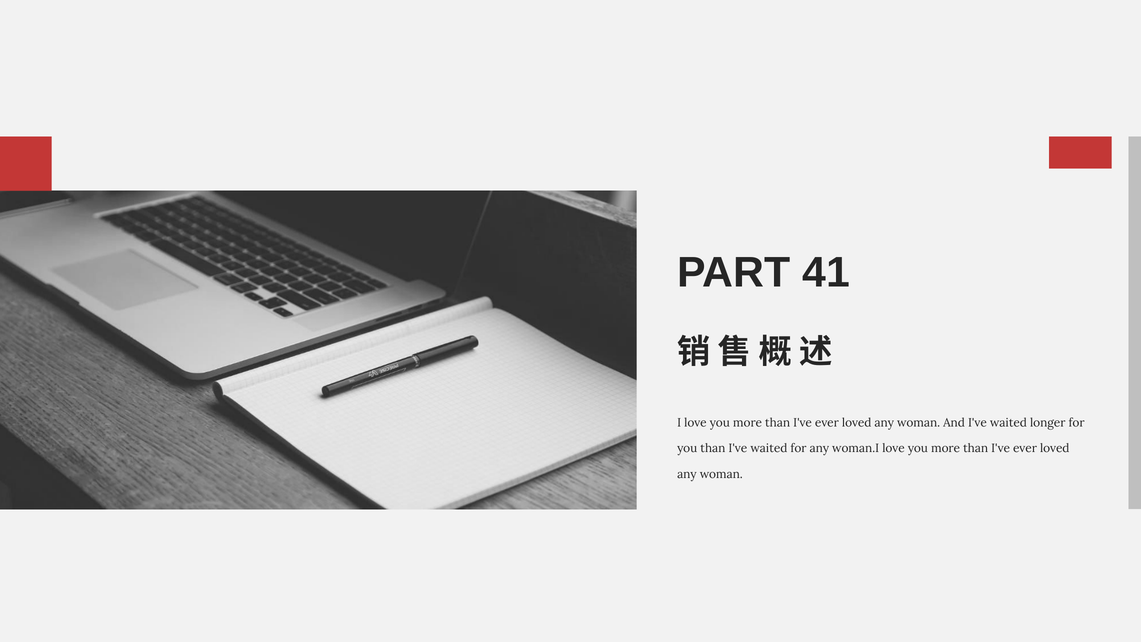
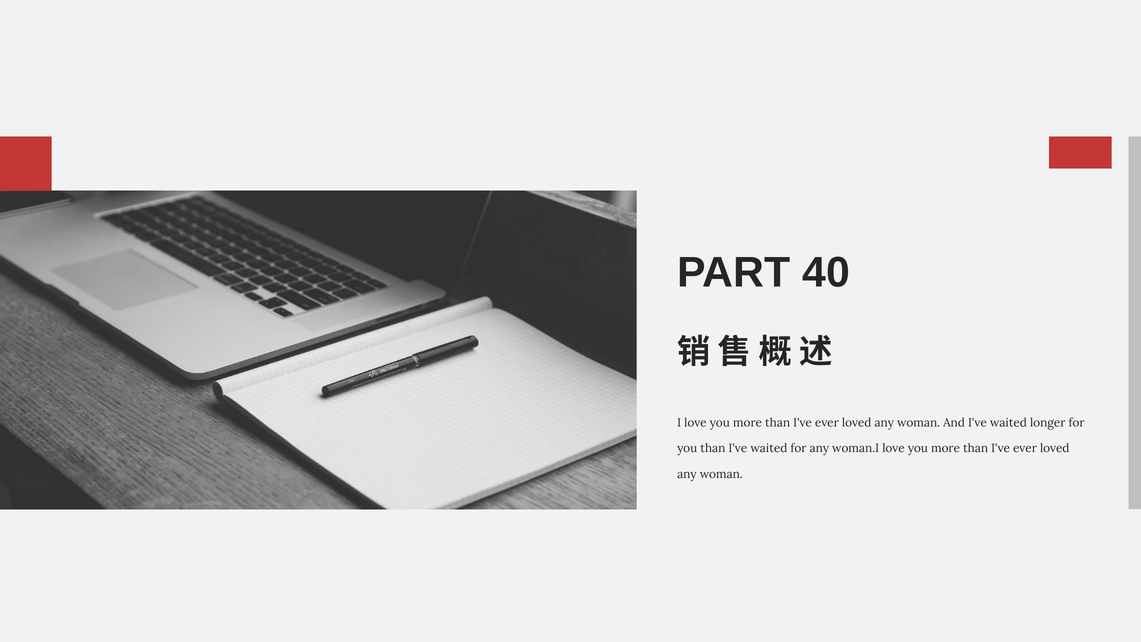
41: 41 -> 40
